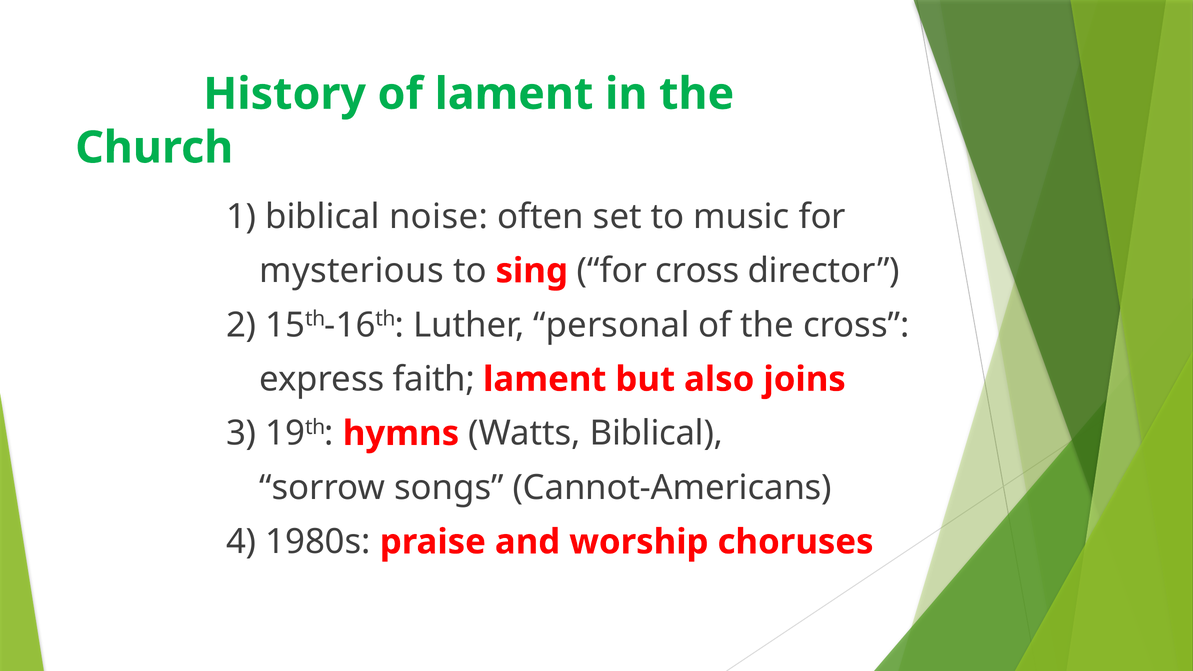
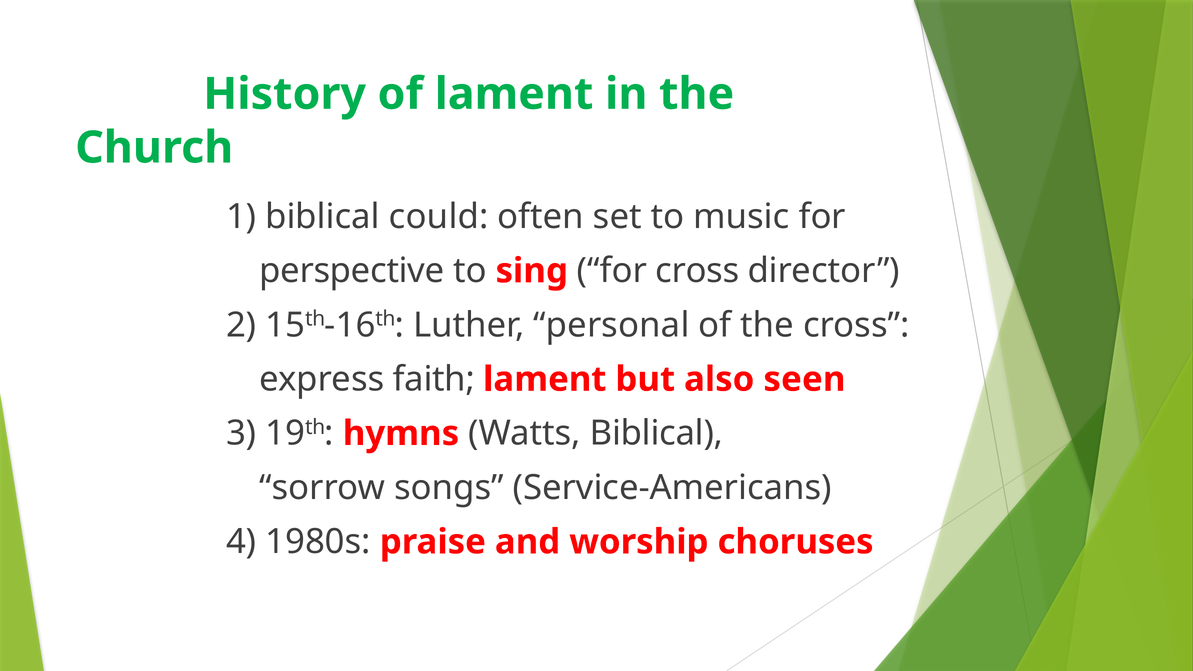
noise: noise -> could
mysterious: mysterious -> perspective
joins: joins -> seen
Cannot-Americans: Cannot-Americans -> Service-Americans
